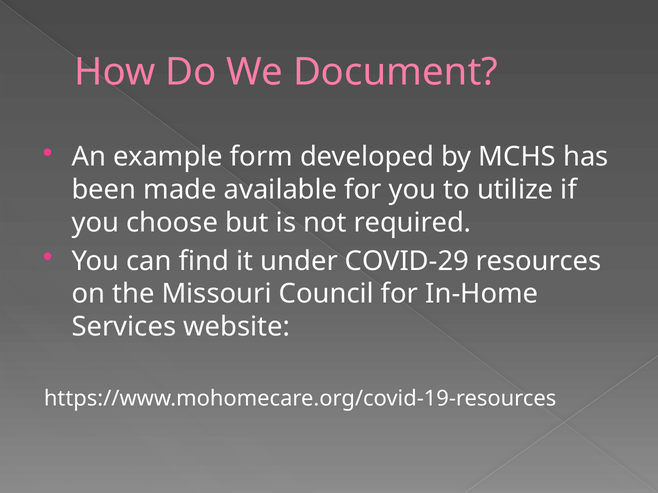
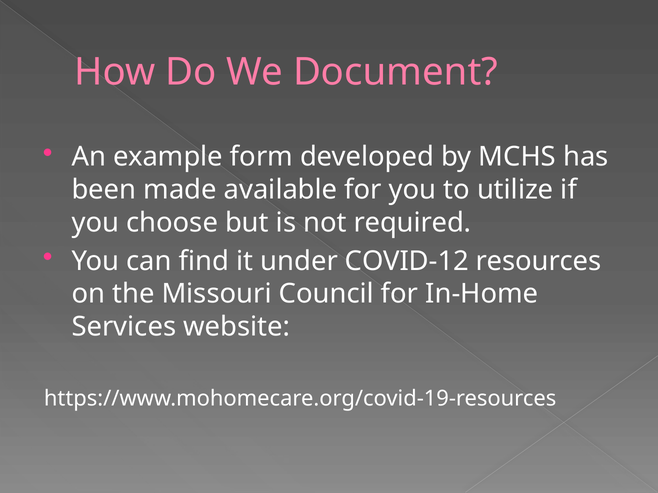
COVID-29: COVID-29 -> COVID-12
